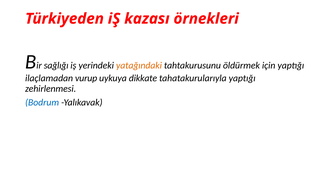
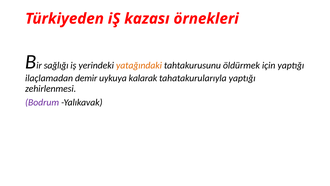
vurup: vurup -> demir
dikkate: dikkate -> kalarak
Bodrum colour: blue -> purple
